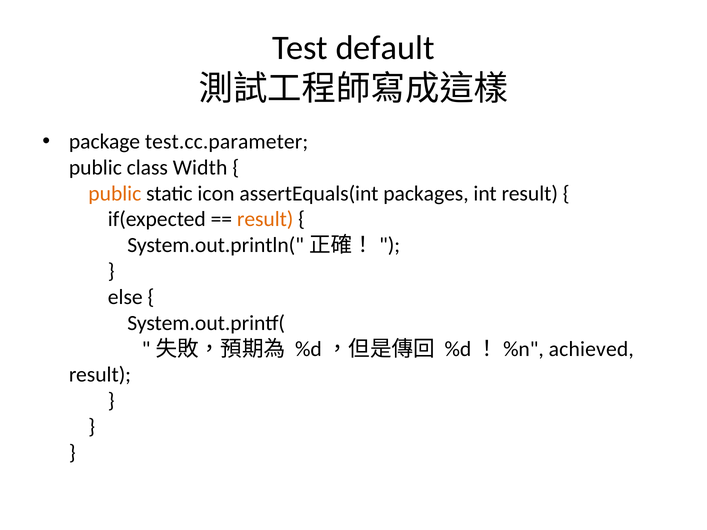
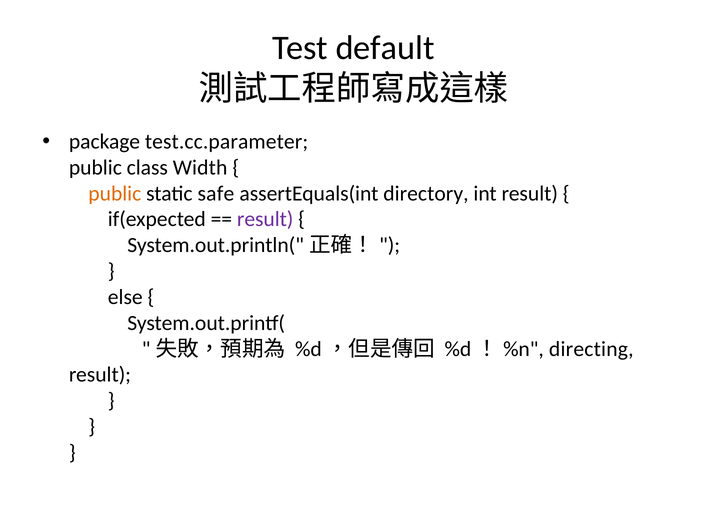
icon: icon -> safe
packages: packages -> directory
result at (265, 219) colour: orange -> purple
achieved: achieved -> directing
